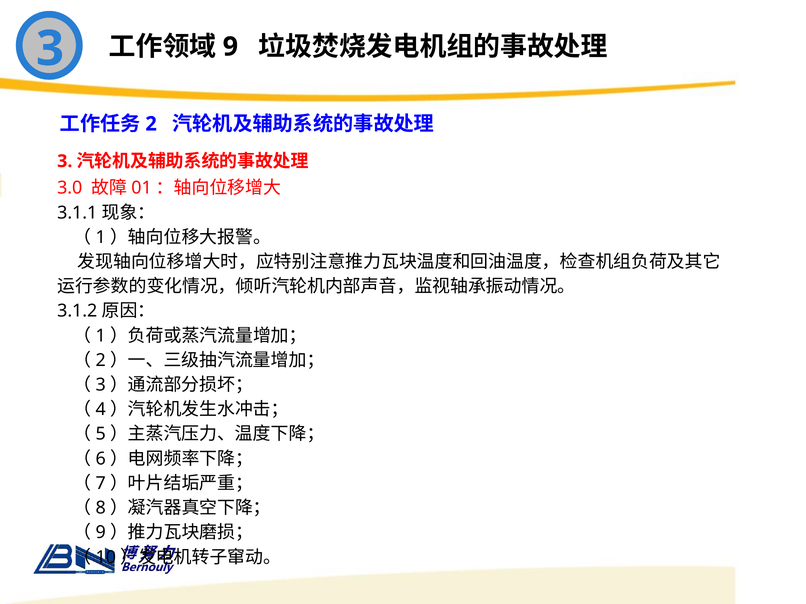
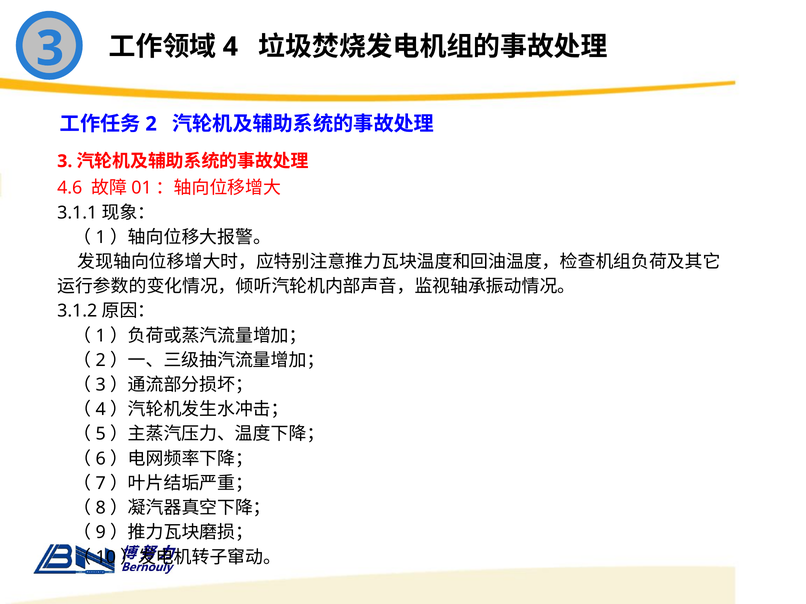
9: 9 -> 4
3.0: 3.0 -> 4.6
